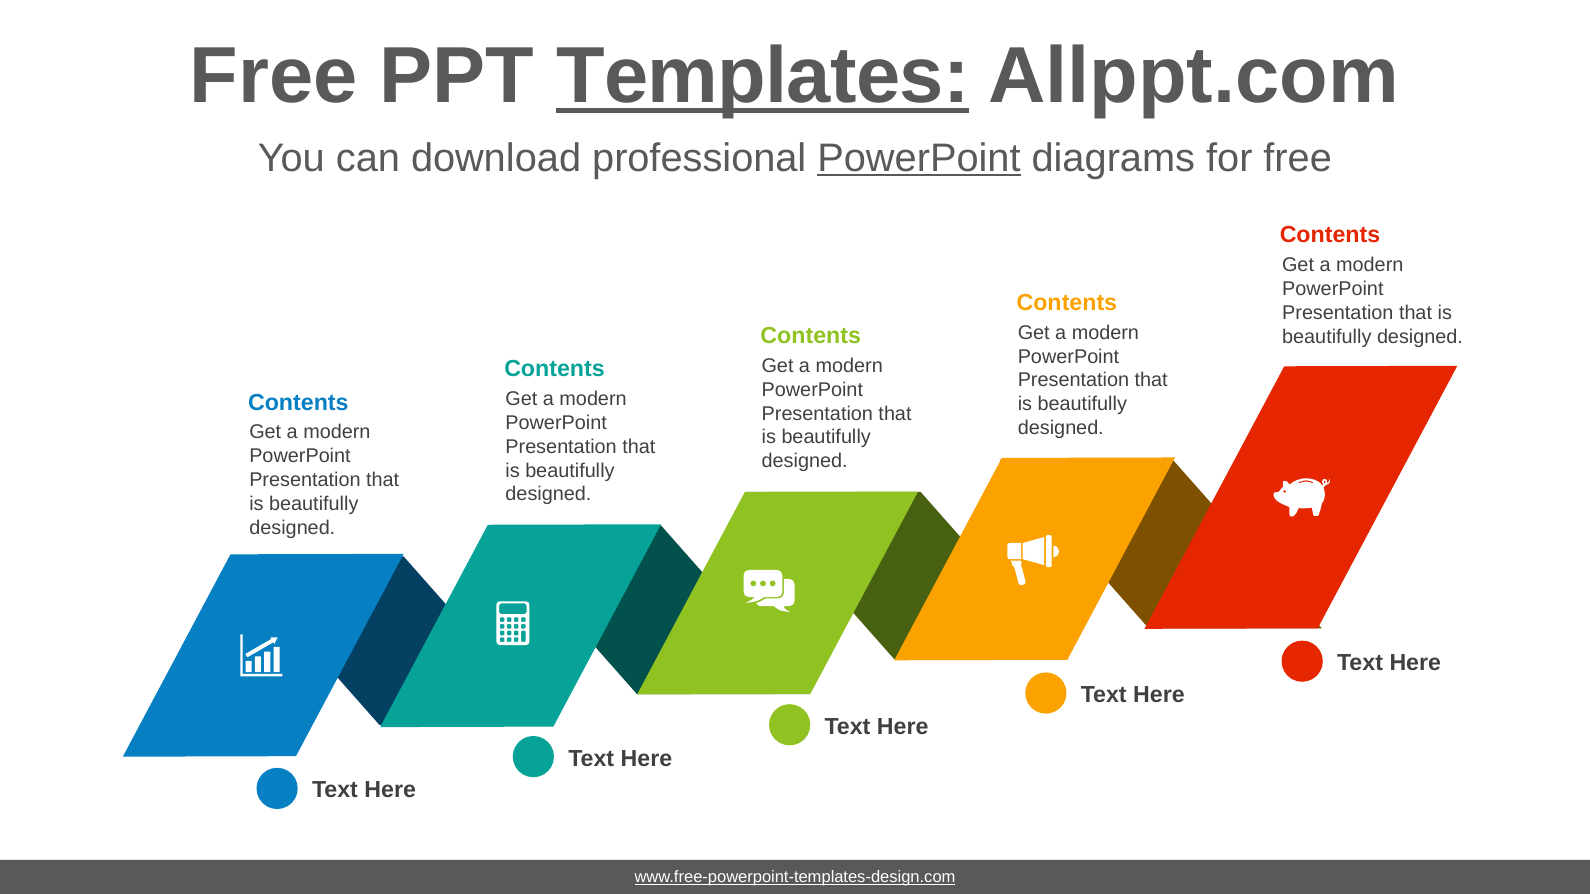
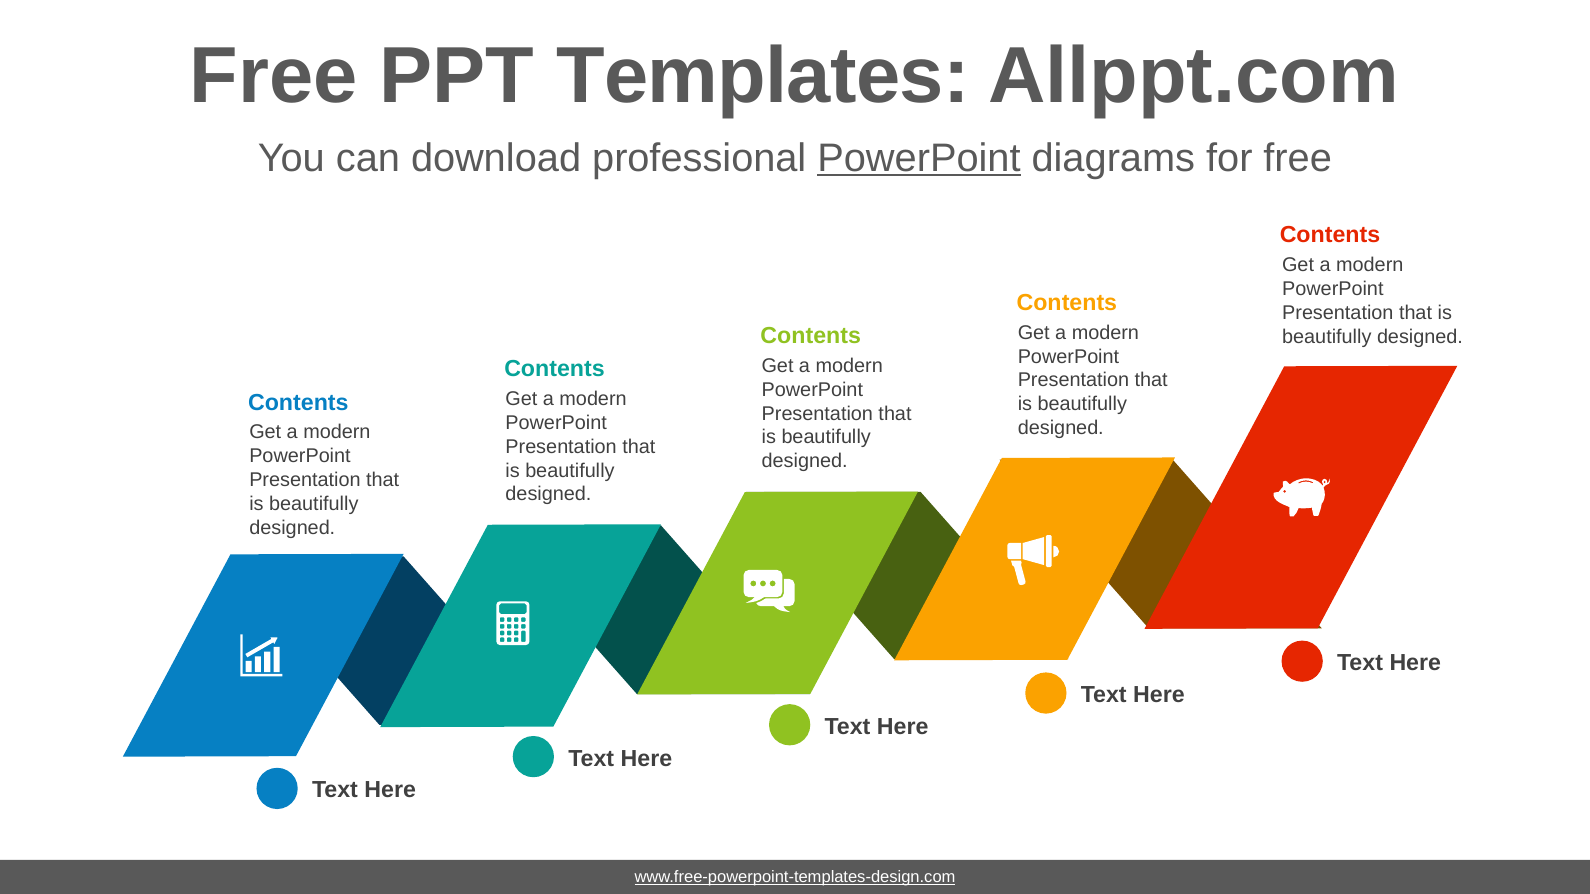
Templates underline: present -> none
